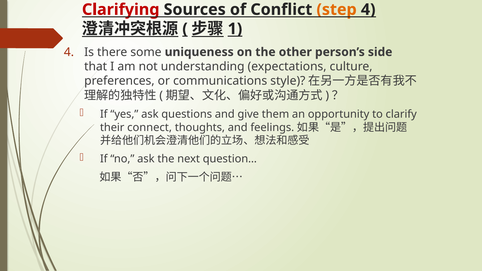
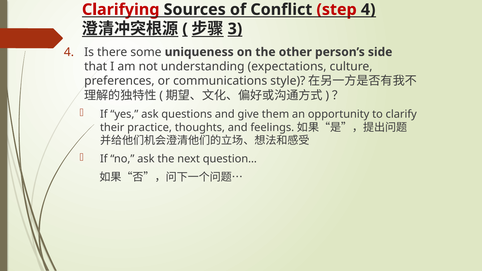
step colour: orange -> red
1: 1 -> 3
connect: connect -> practice
